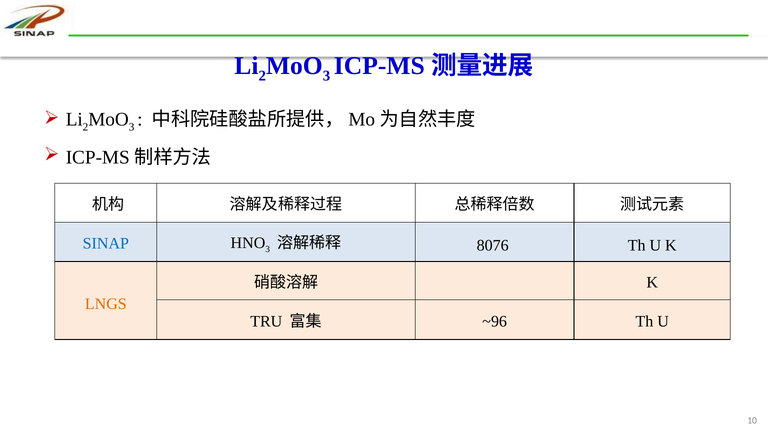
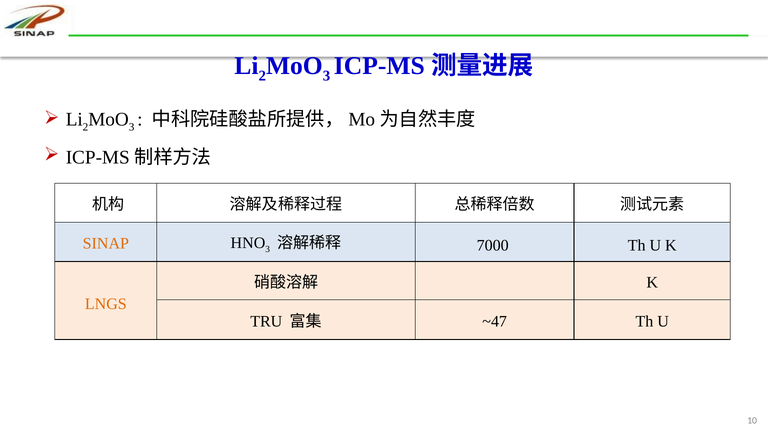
SINAP colour: blue -> orange
8076: 8076 -> 7000
~96: ~96 -> ~47
